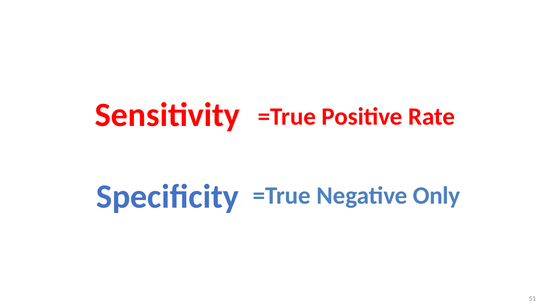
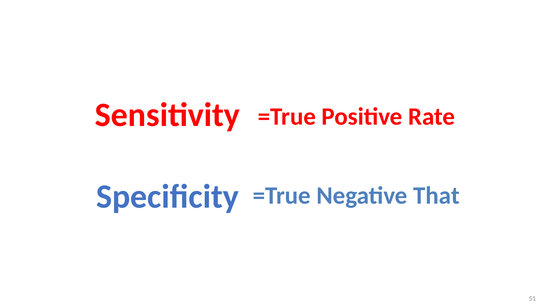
Only: Only -> That
